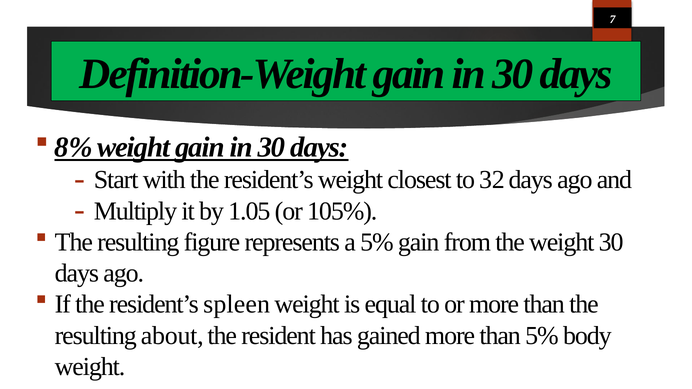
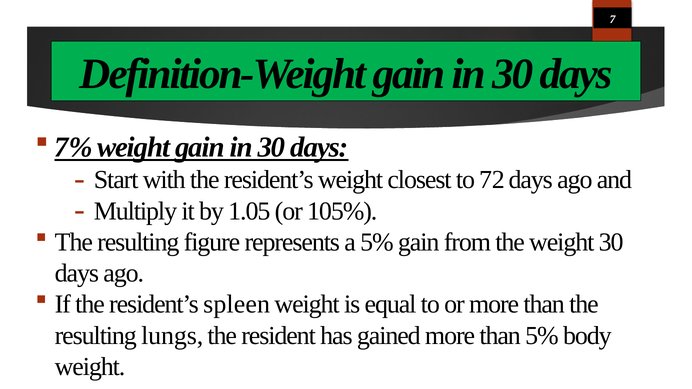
8%: 8% -> 7%
32: 32 -> 72
about: about -> lungs
